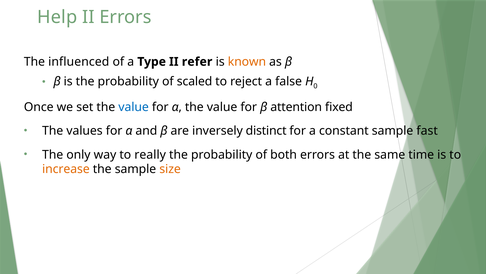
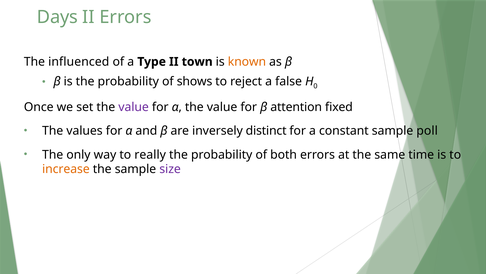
Help: Help -> Days
refer: refer -> town
scaled: scaled -> shows
value at (134, 107) colour: blue -> purple
fast: fast -> poll
size colour: orange -> purple
